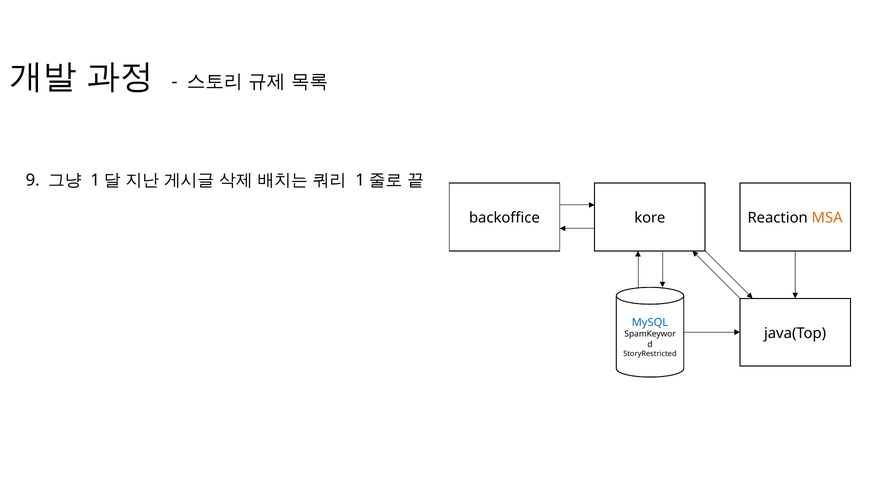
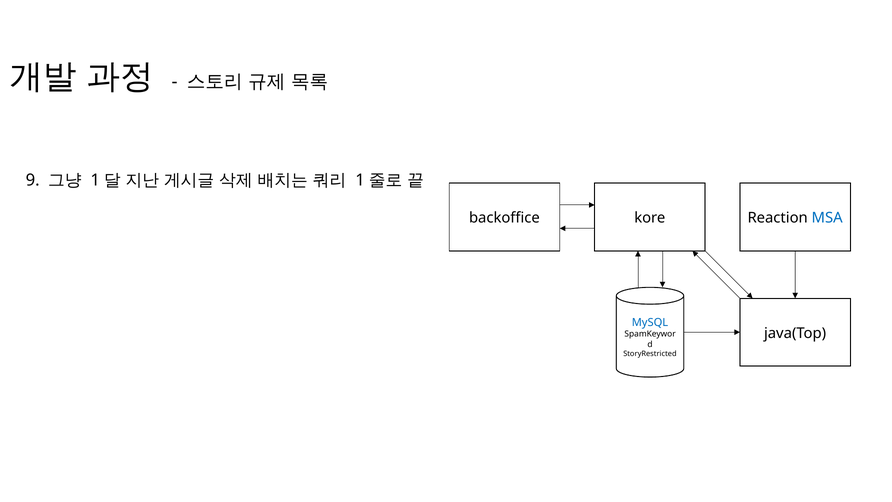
MSA colour: orange -> blue
